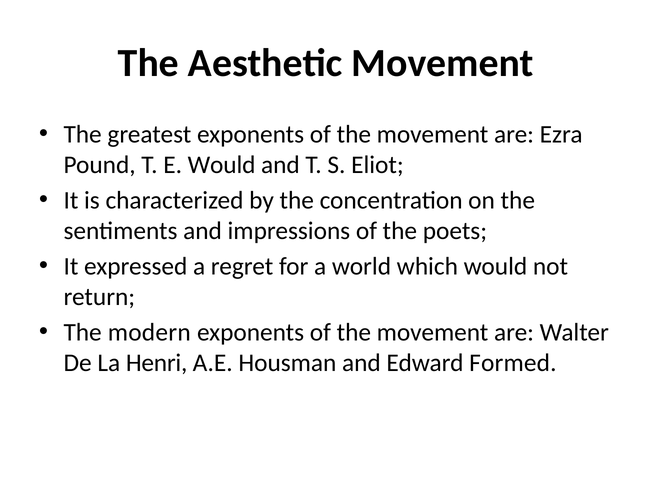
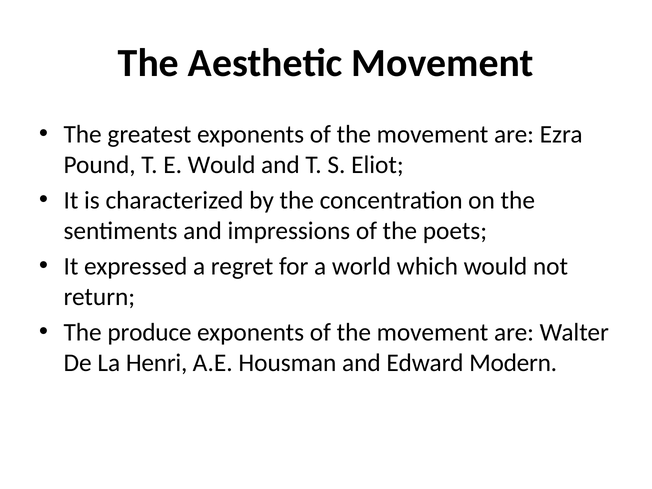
modern: modern -> produce
Formed: Formed -> Modern
